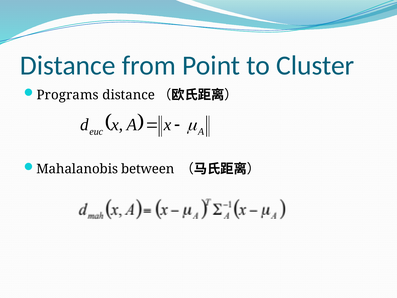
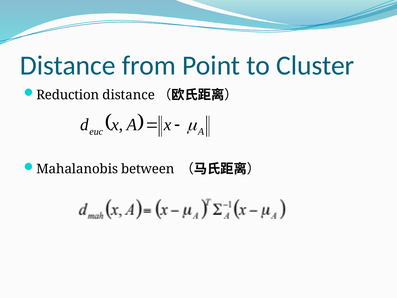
Programs: Programs -> Reduction
